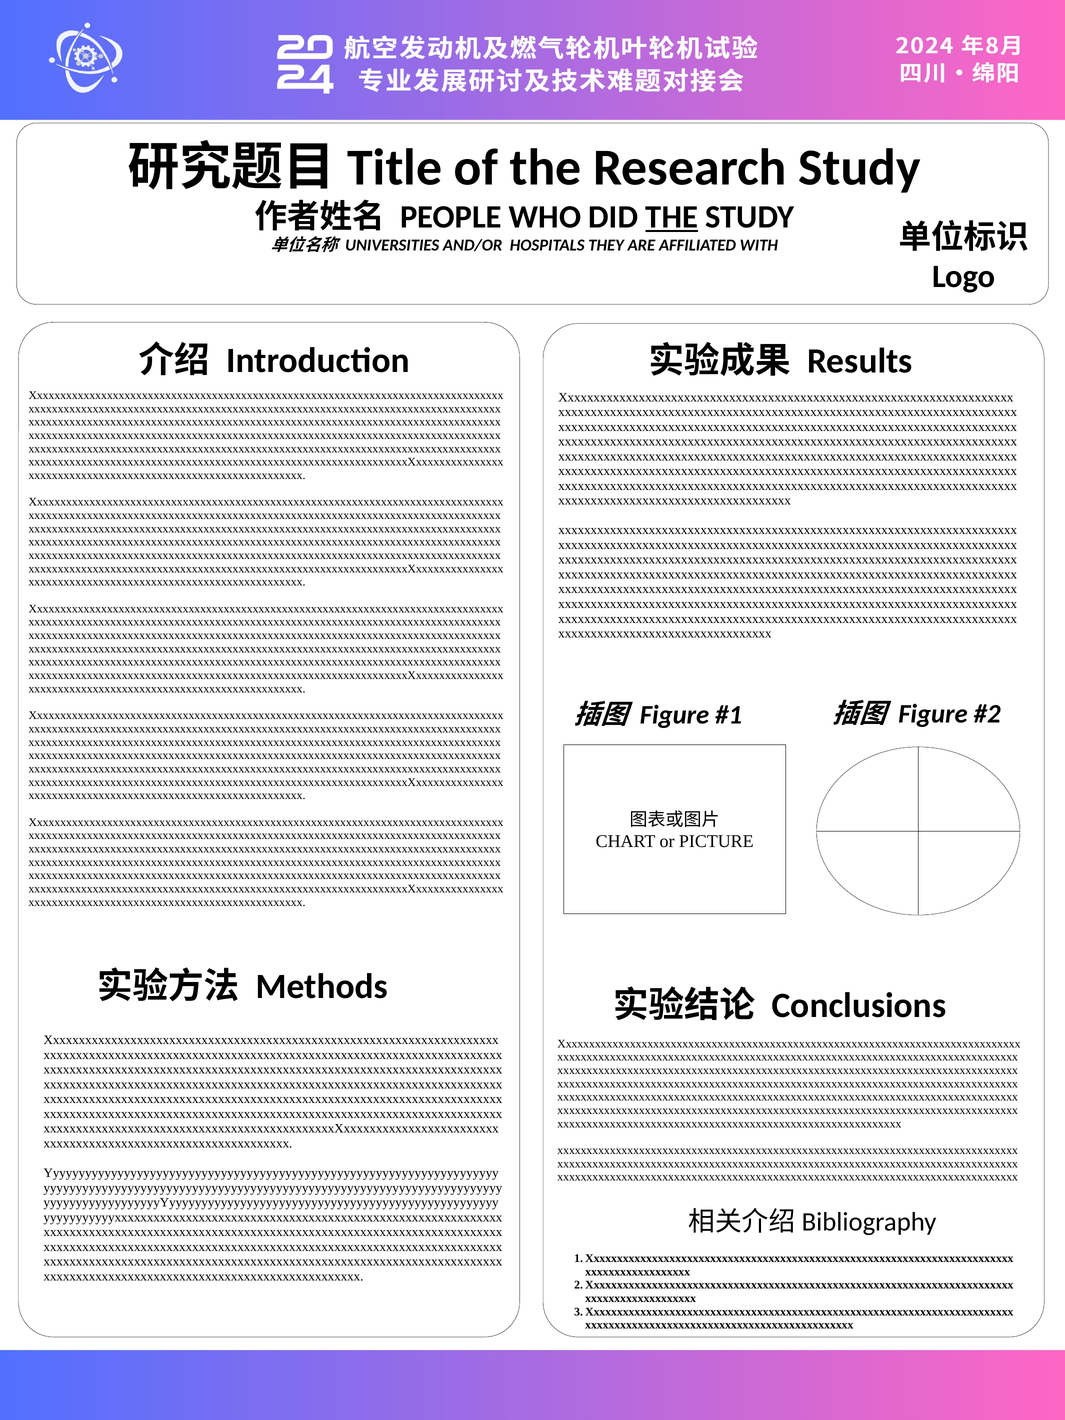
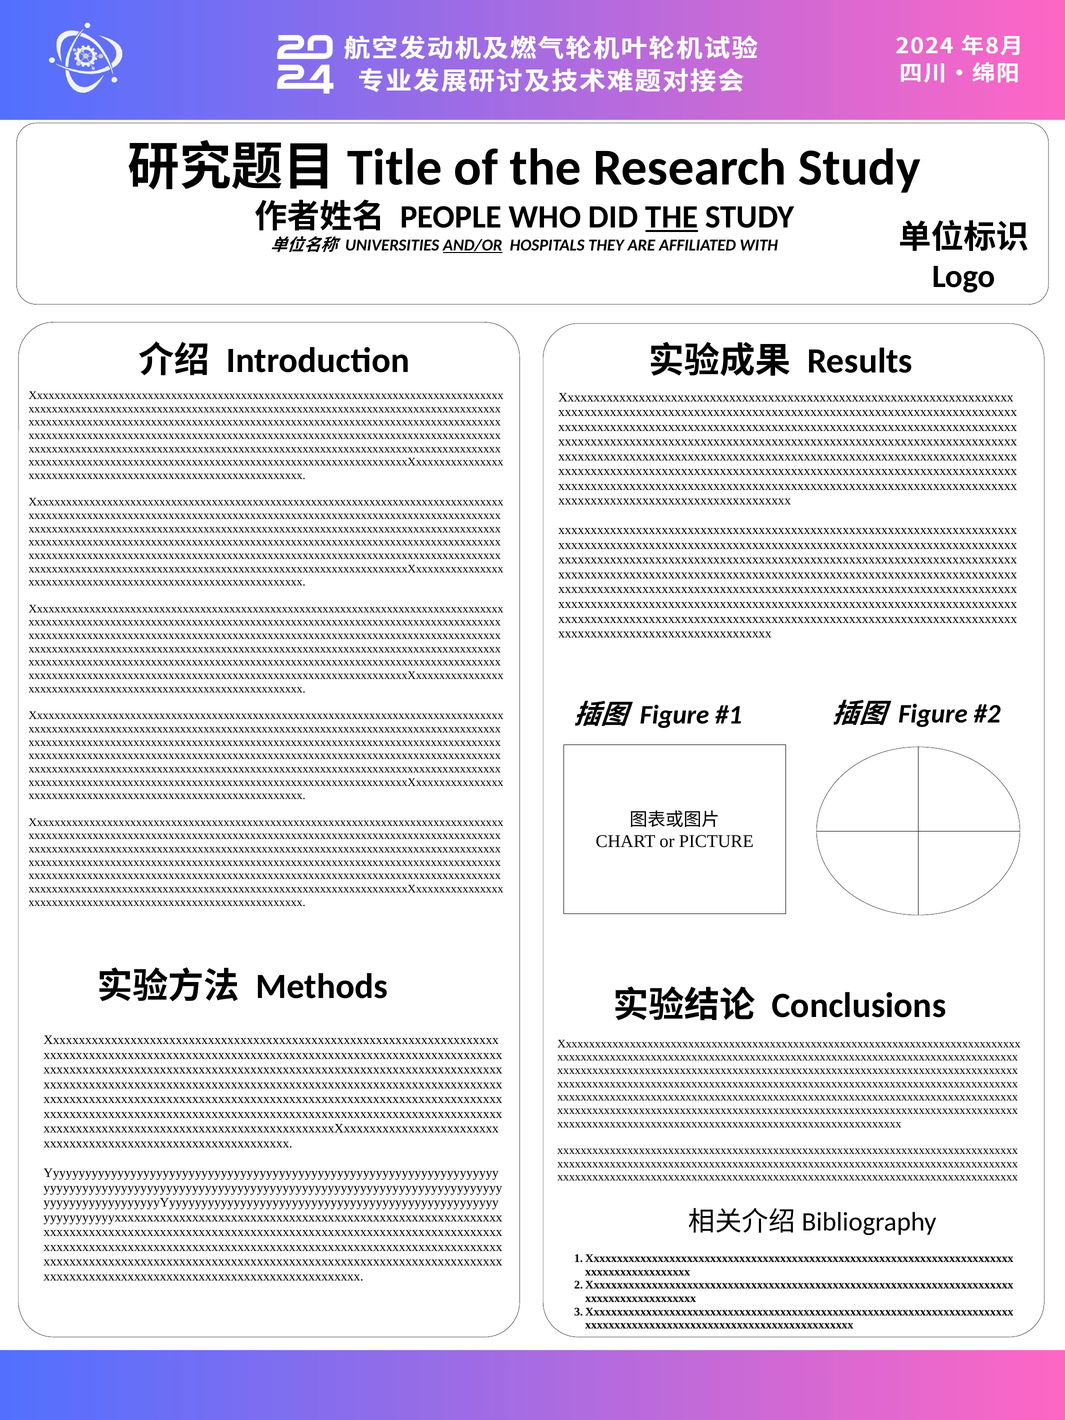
AND/OR underline: none -> present
